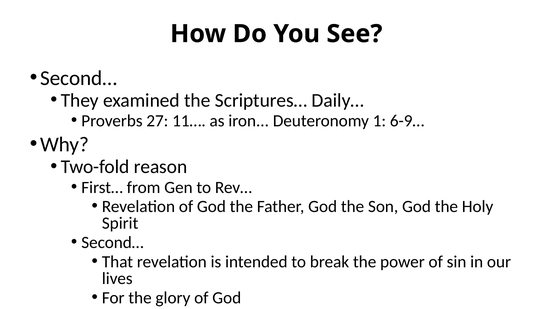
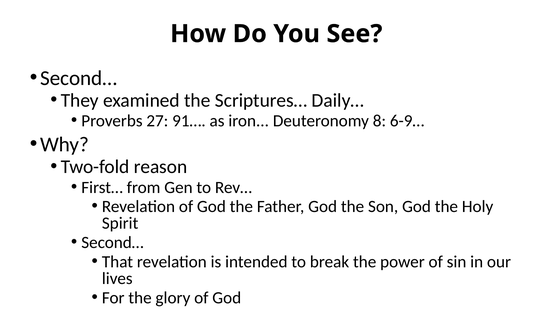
11…: 11… -> 91…
1: 1 -> 8
